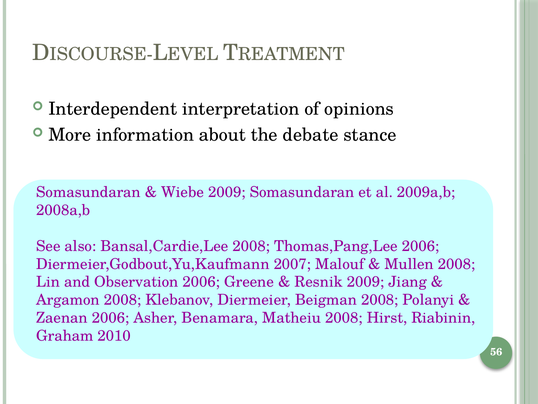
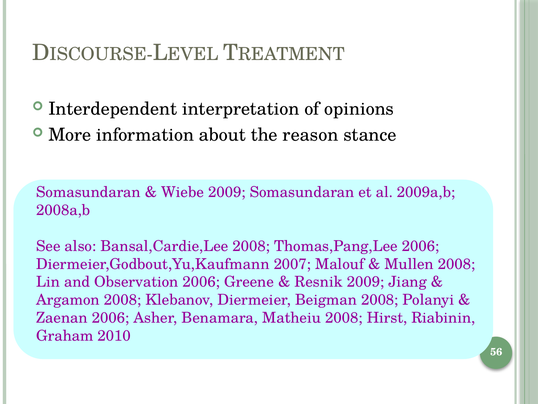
debate: debate -> reason
